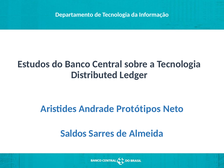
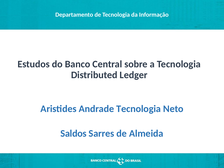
Andrade Protótipos: Protótipos -> Tecnologia
